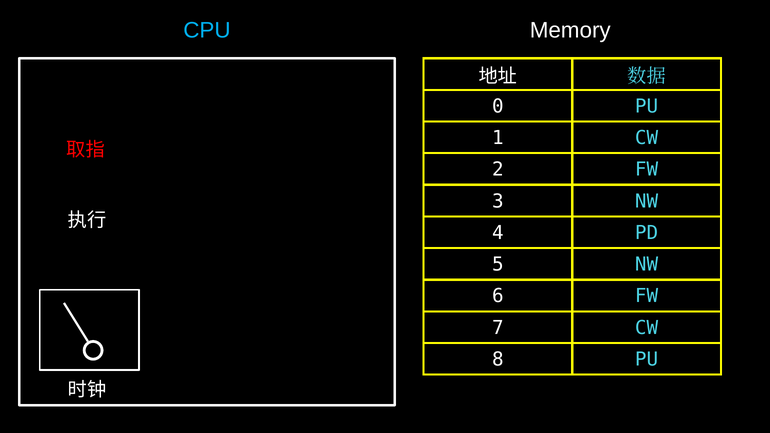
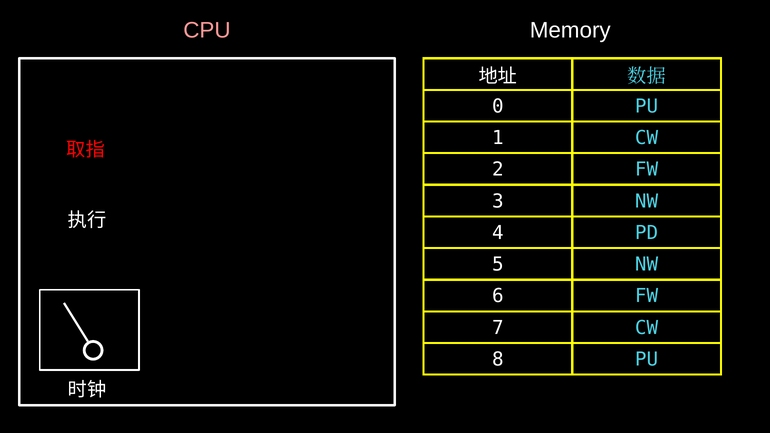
CPU colour: light blue -> pink
